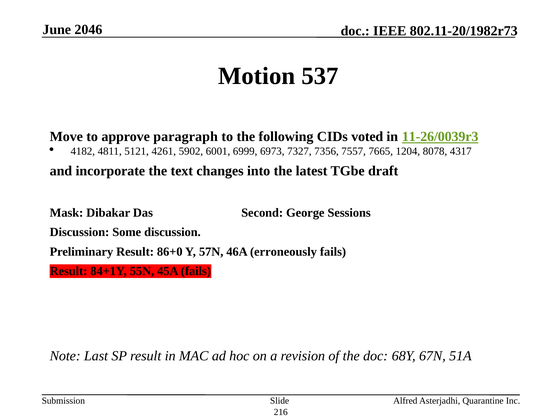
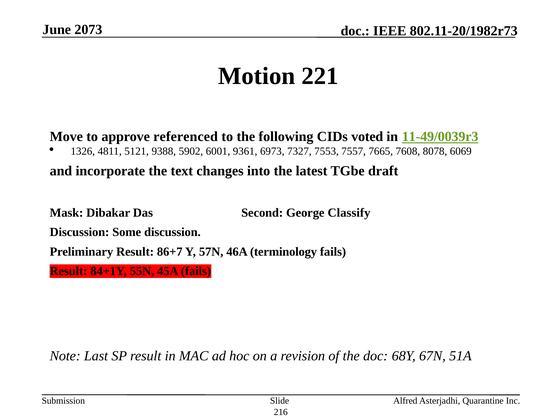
2046: 2046 -> 2073
537: 537 -> 221
paragraph: paragraph -> referenced
11-26/0039r3: 11-26/0039r3 -> 11-49/0039r3
4182: 4182 -> 1326
4261: 4261 -> 9388
6999: 6999 -> 9361
7356: 7356 -> 7553
1204: 1204 -> 7608
4317: 4317 -> 6069
Sessions: Sessions -> Classify
86+0: 86+0 -> 86+7
erroneously: erroneously -> terminology
